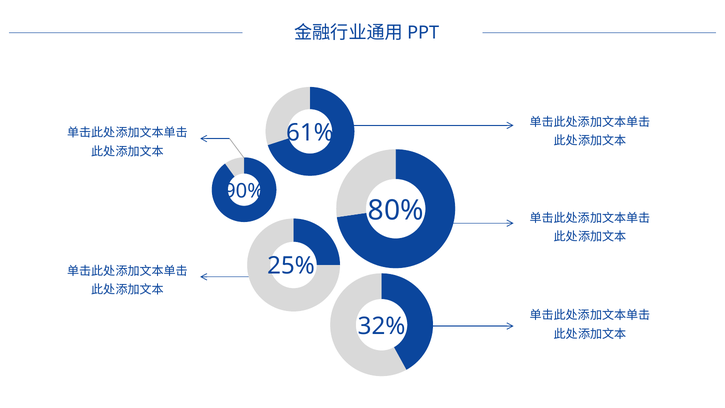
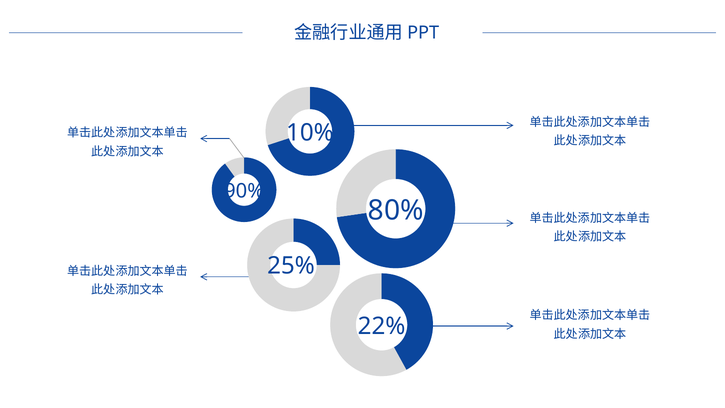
61%: 61% -> 10%
32%: 32% -> 22%
